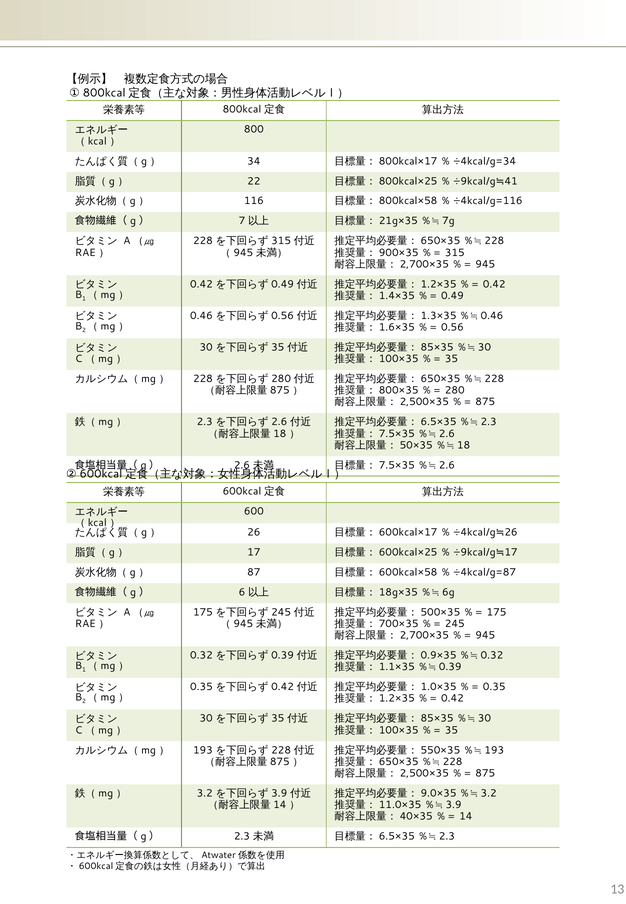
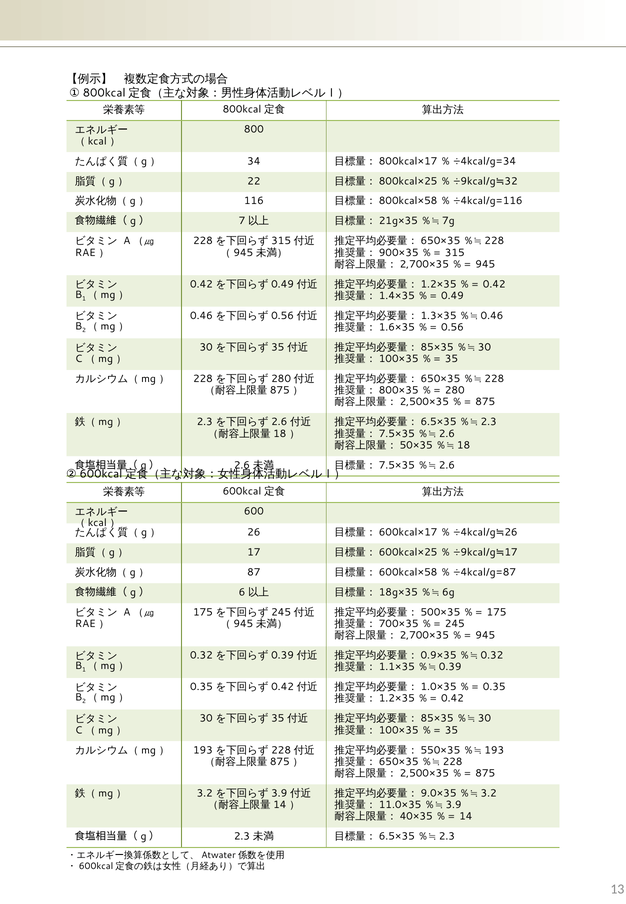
41: 41 -> 32
